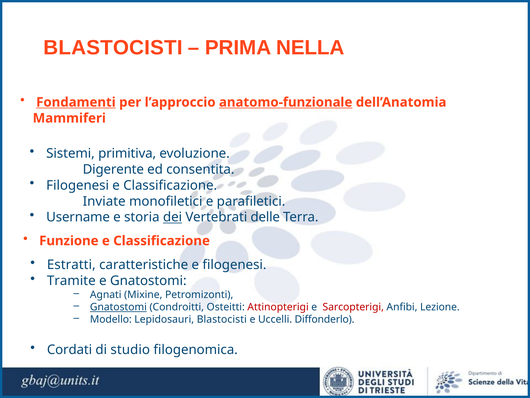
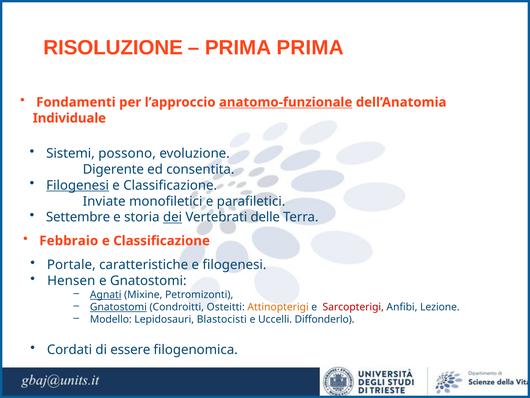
BLASTOCISTI at (113, 48): BLASTOCISTI -> RISOLUZIONE
PRIMA NELLA: NELLA -> PRIMA
Fondamenti underline: present -> none
Mammiferi: Mammiferi -> Individuale
primitiva: primitiva -> possono
Filogenesi at (78, 185) underline: none -> present
Username: Username -> Settembre
Funzione: Funzione -> Febbraio
Estratti: Estratti -> Portale
Tramite: Tramite -> Hensen
Agnati underline: none -> present
Attinopterigi colour: red -> orange
studio: studio -> essere
